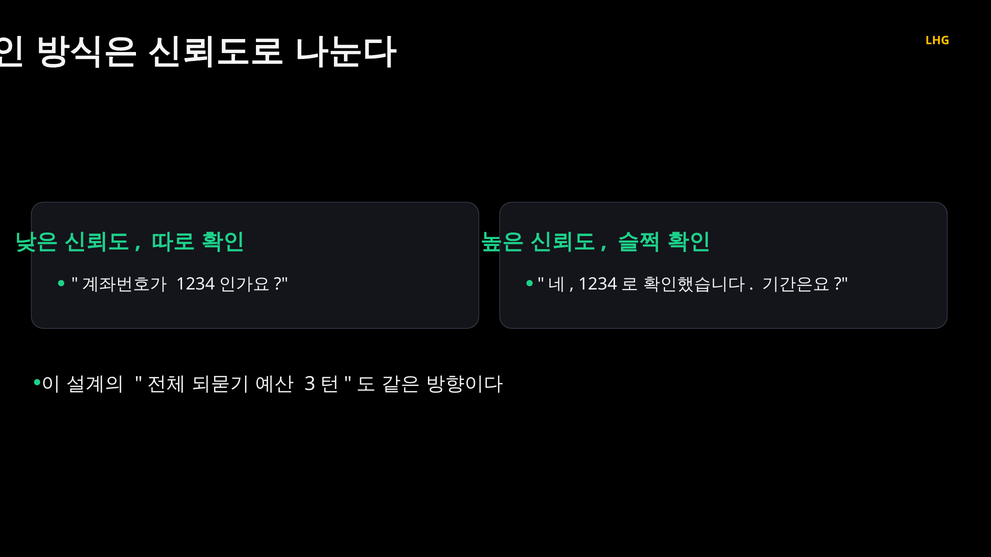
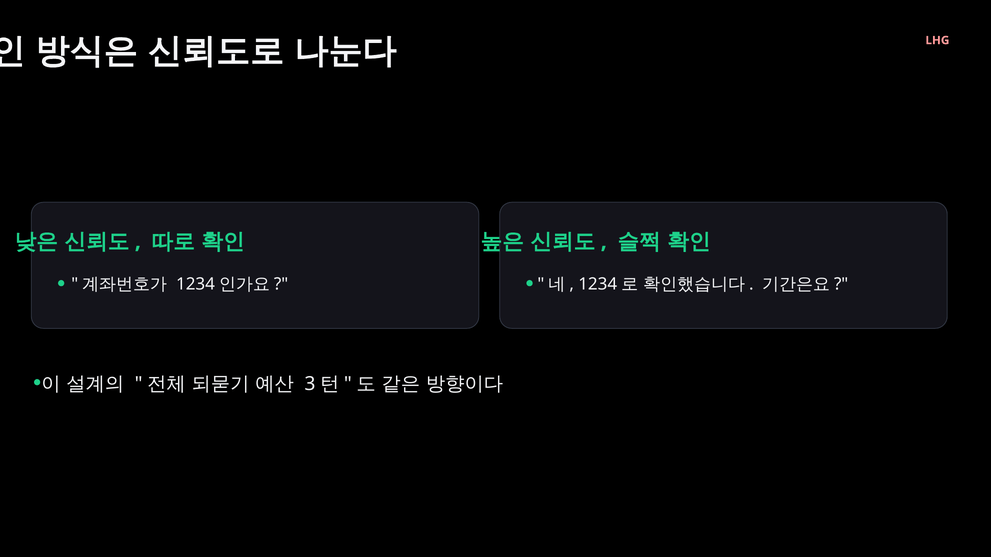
LHG colour: yellow -> pink
